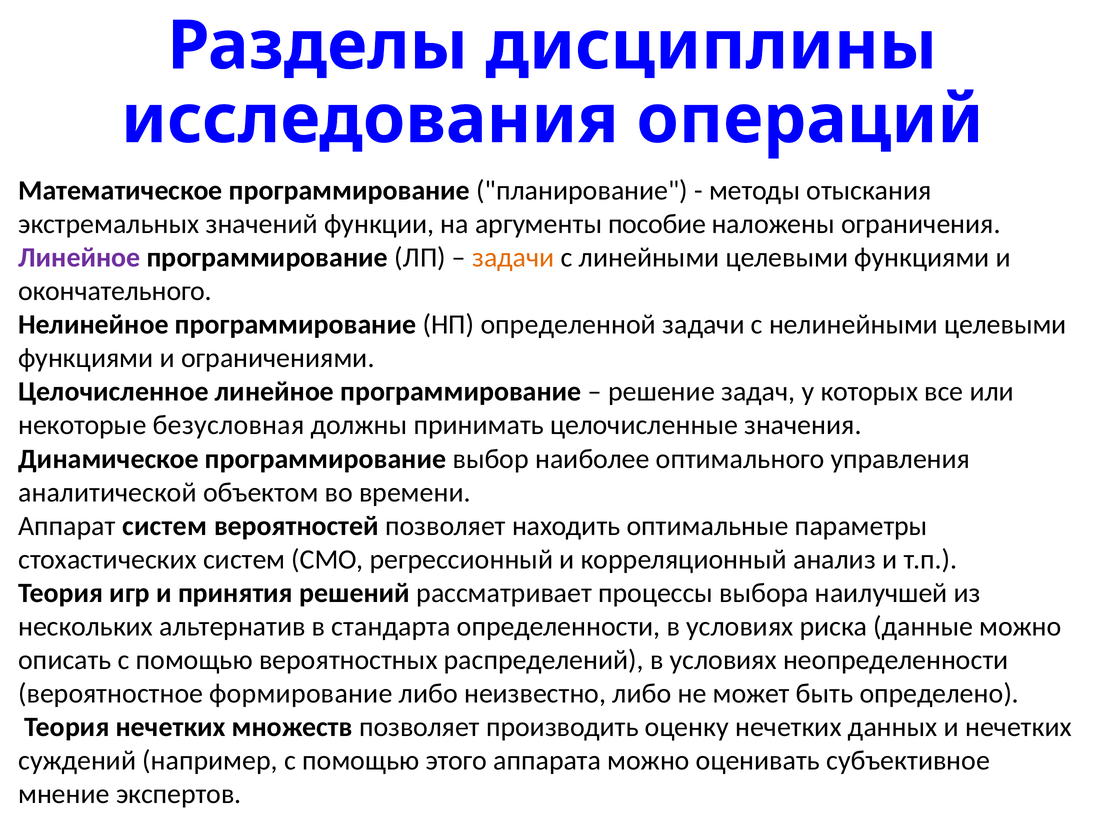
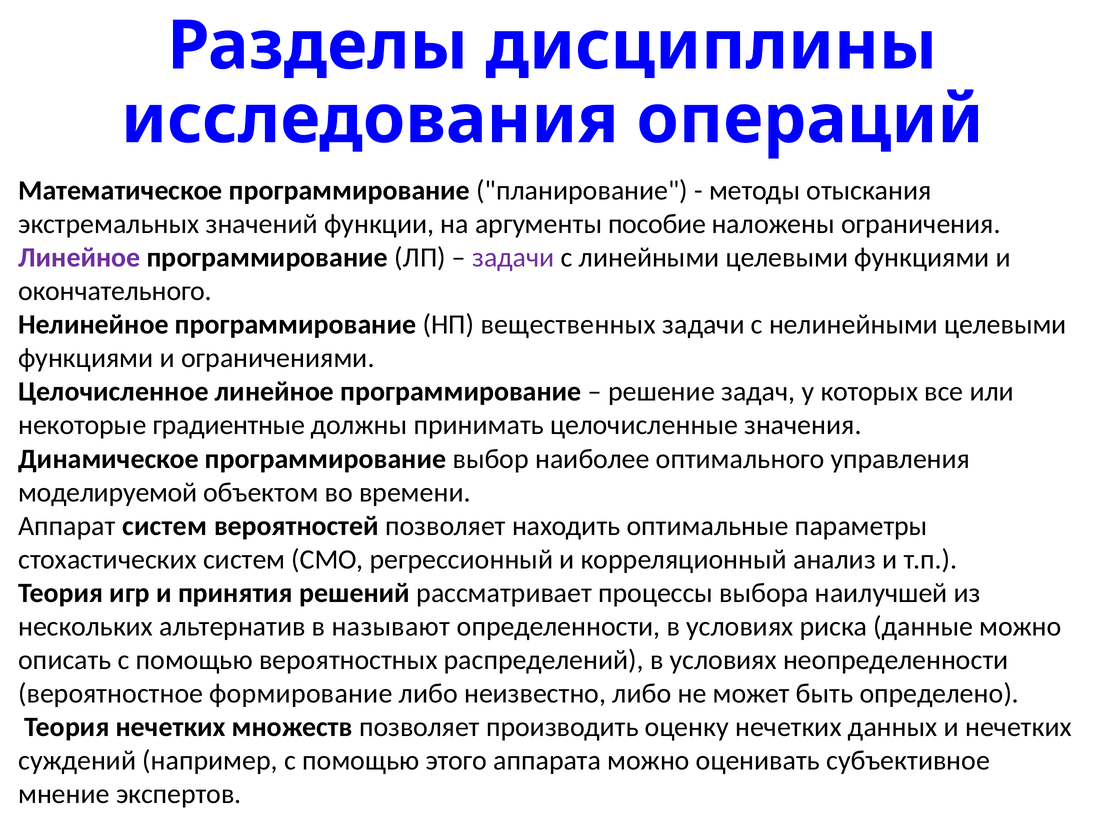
задачи at (513, 258) colour: orange -> purple
определенной: определенной -> вещественных
безусловная: безусловная -> градиентные
аналитической: аналитической -> моделируемой
стандарта: стандарта -> называют
